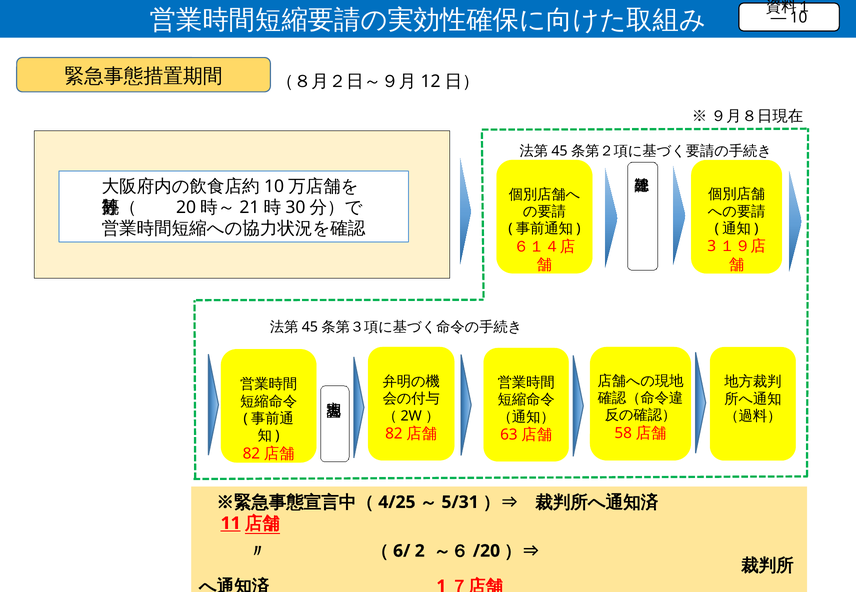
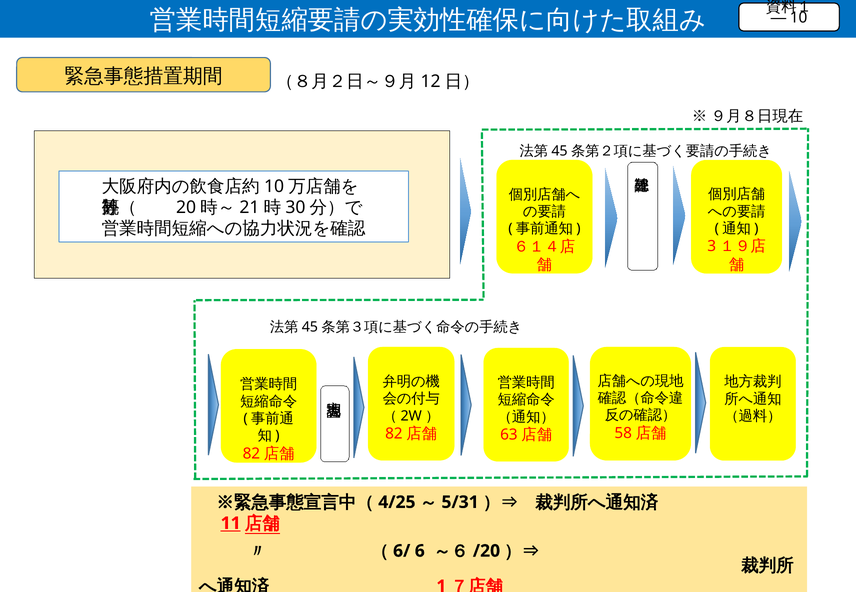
2: 2 -> 6
